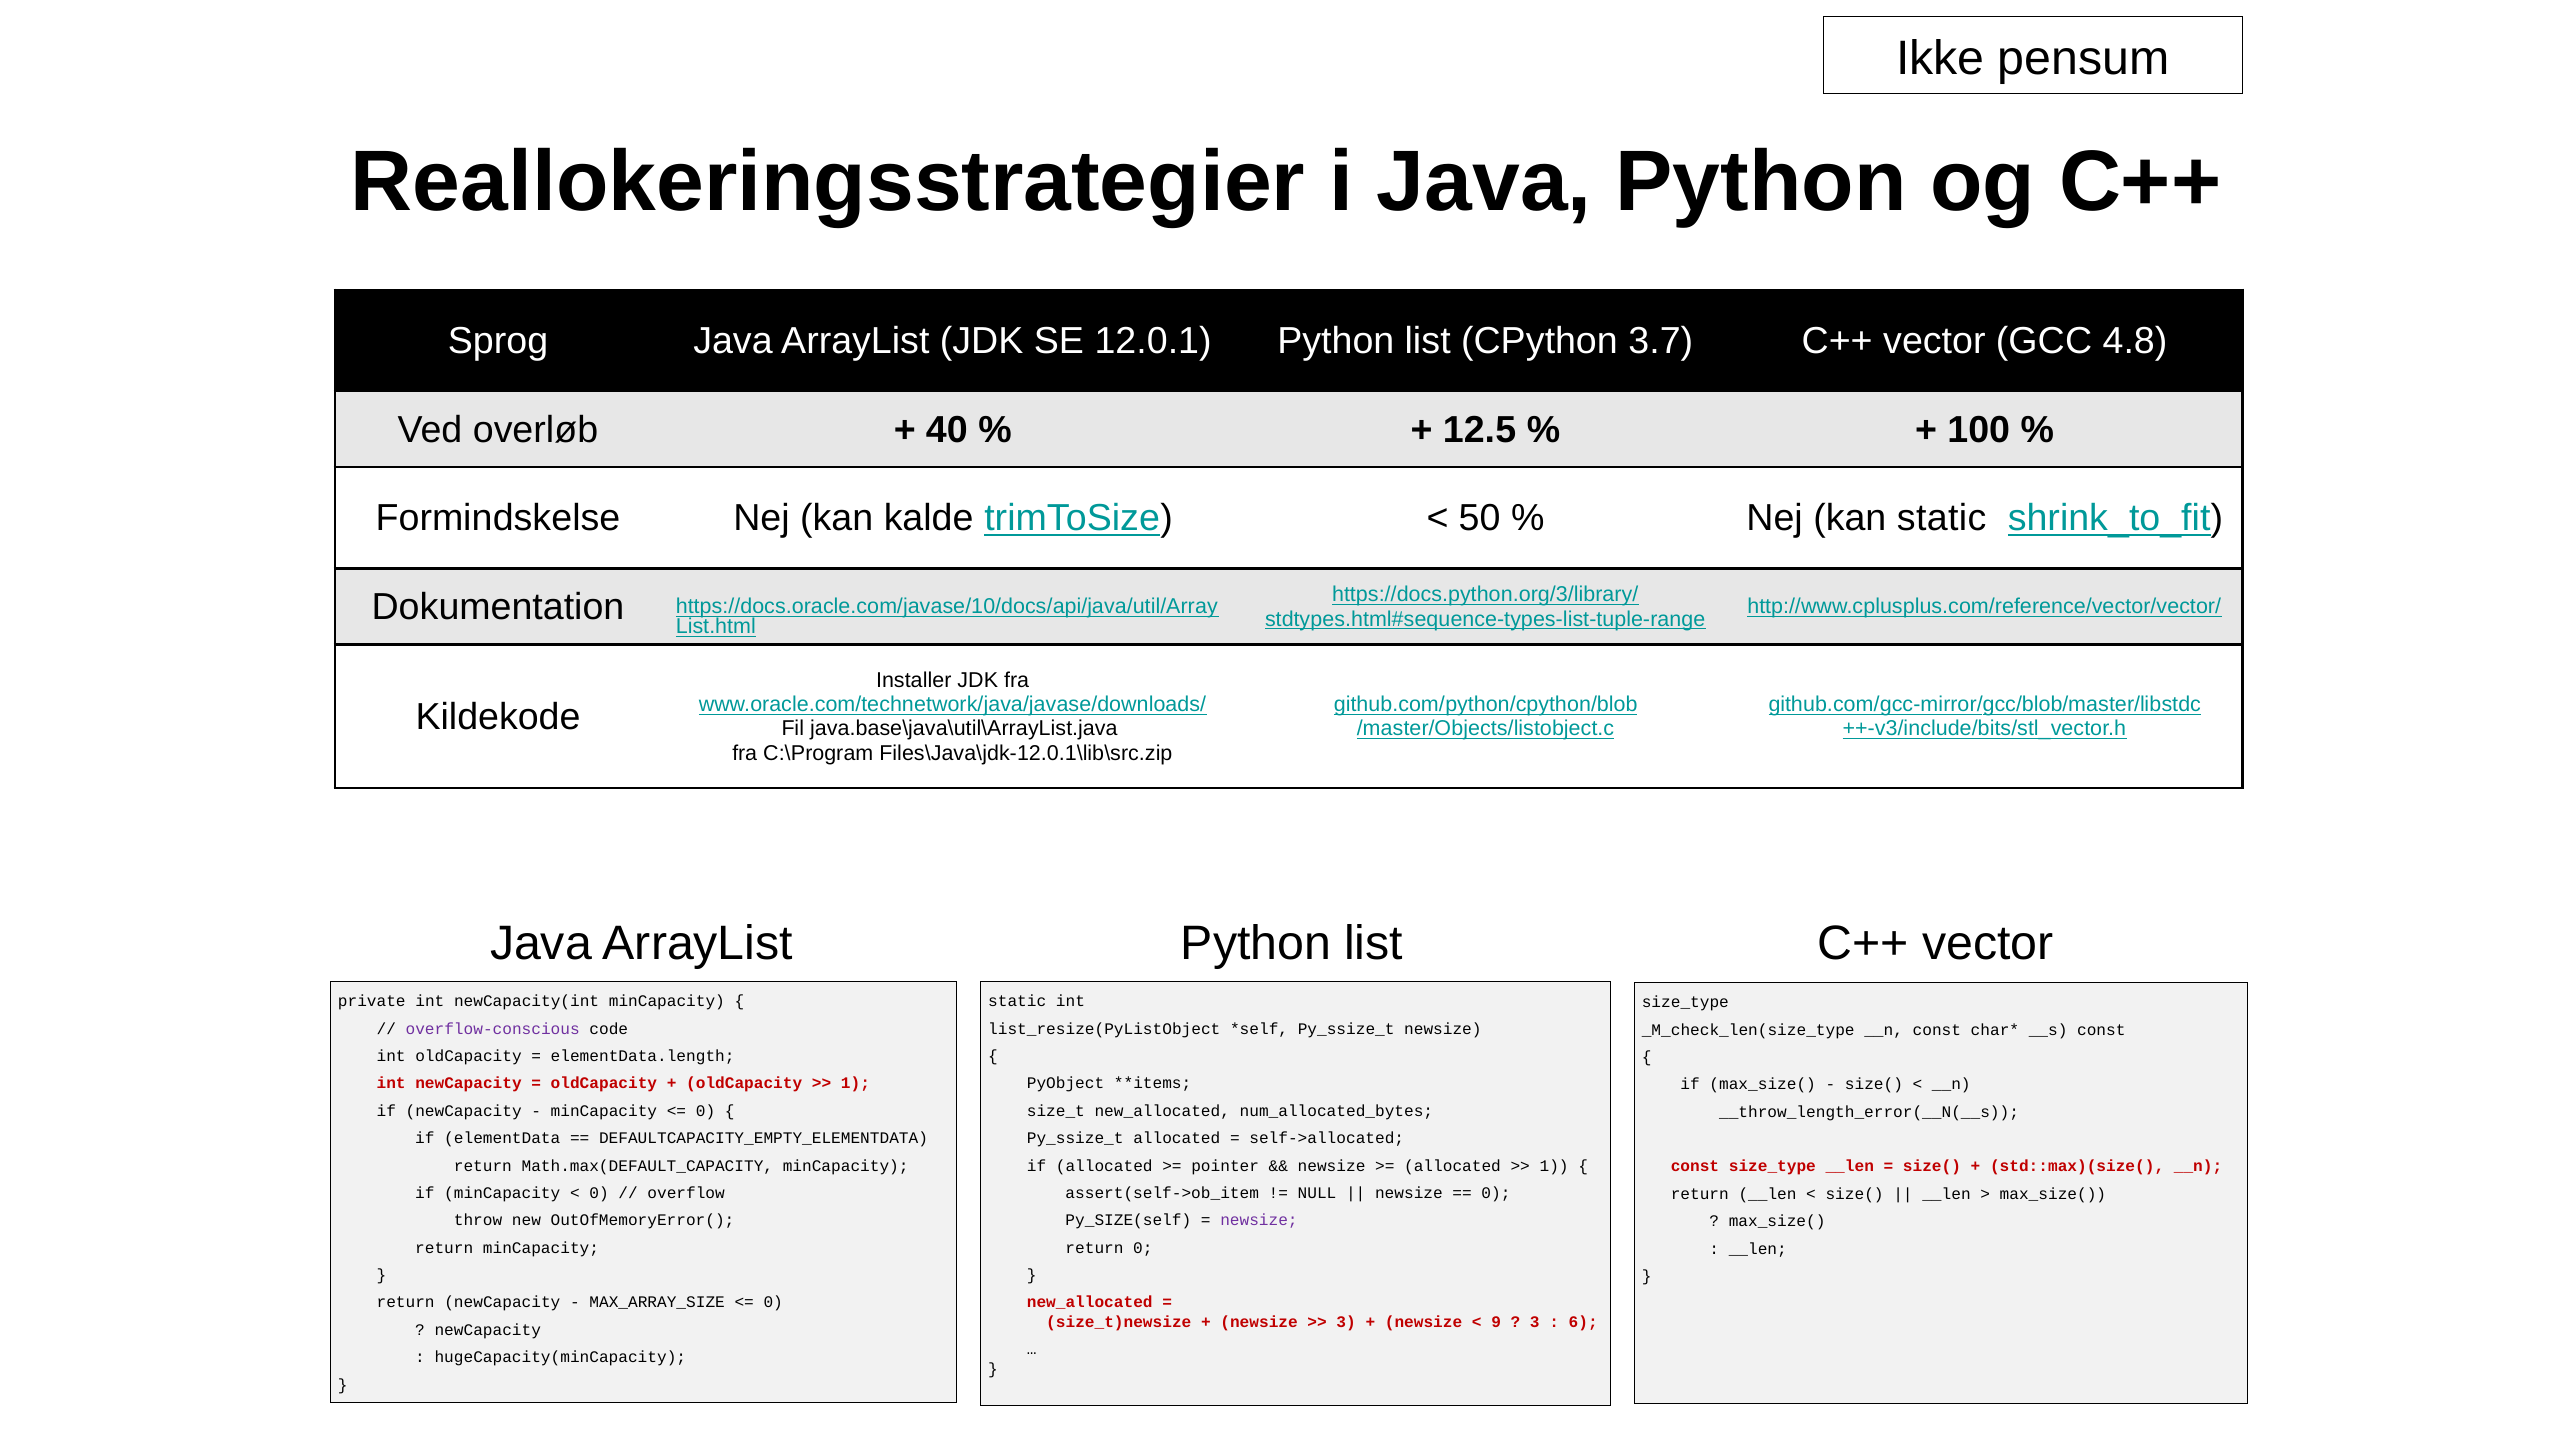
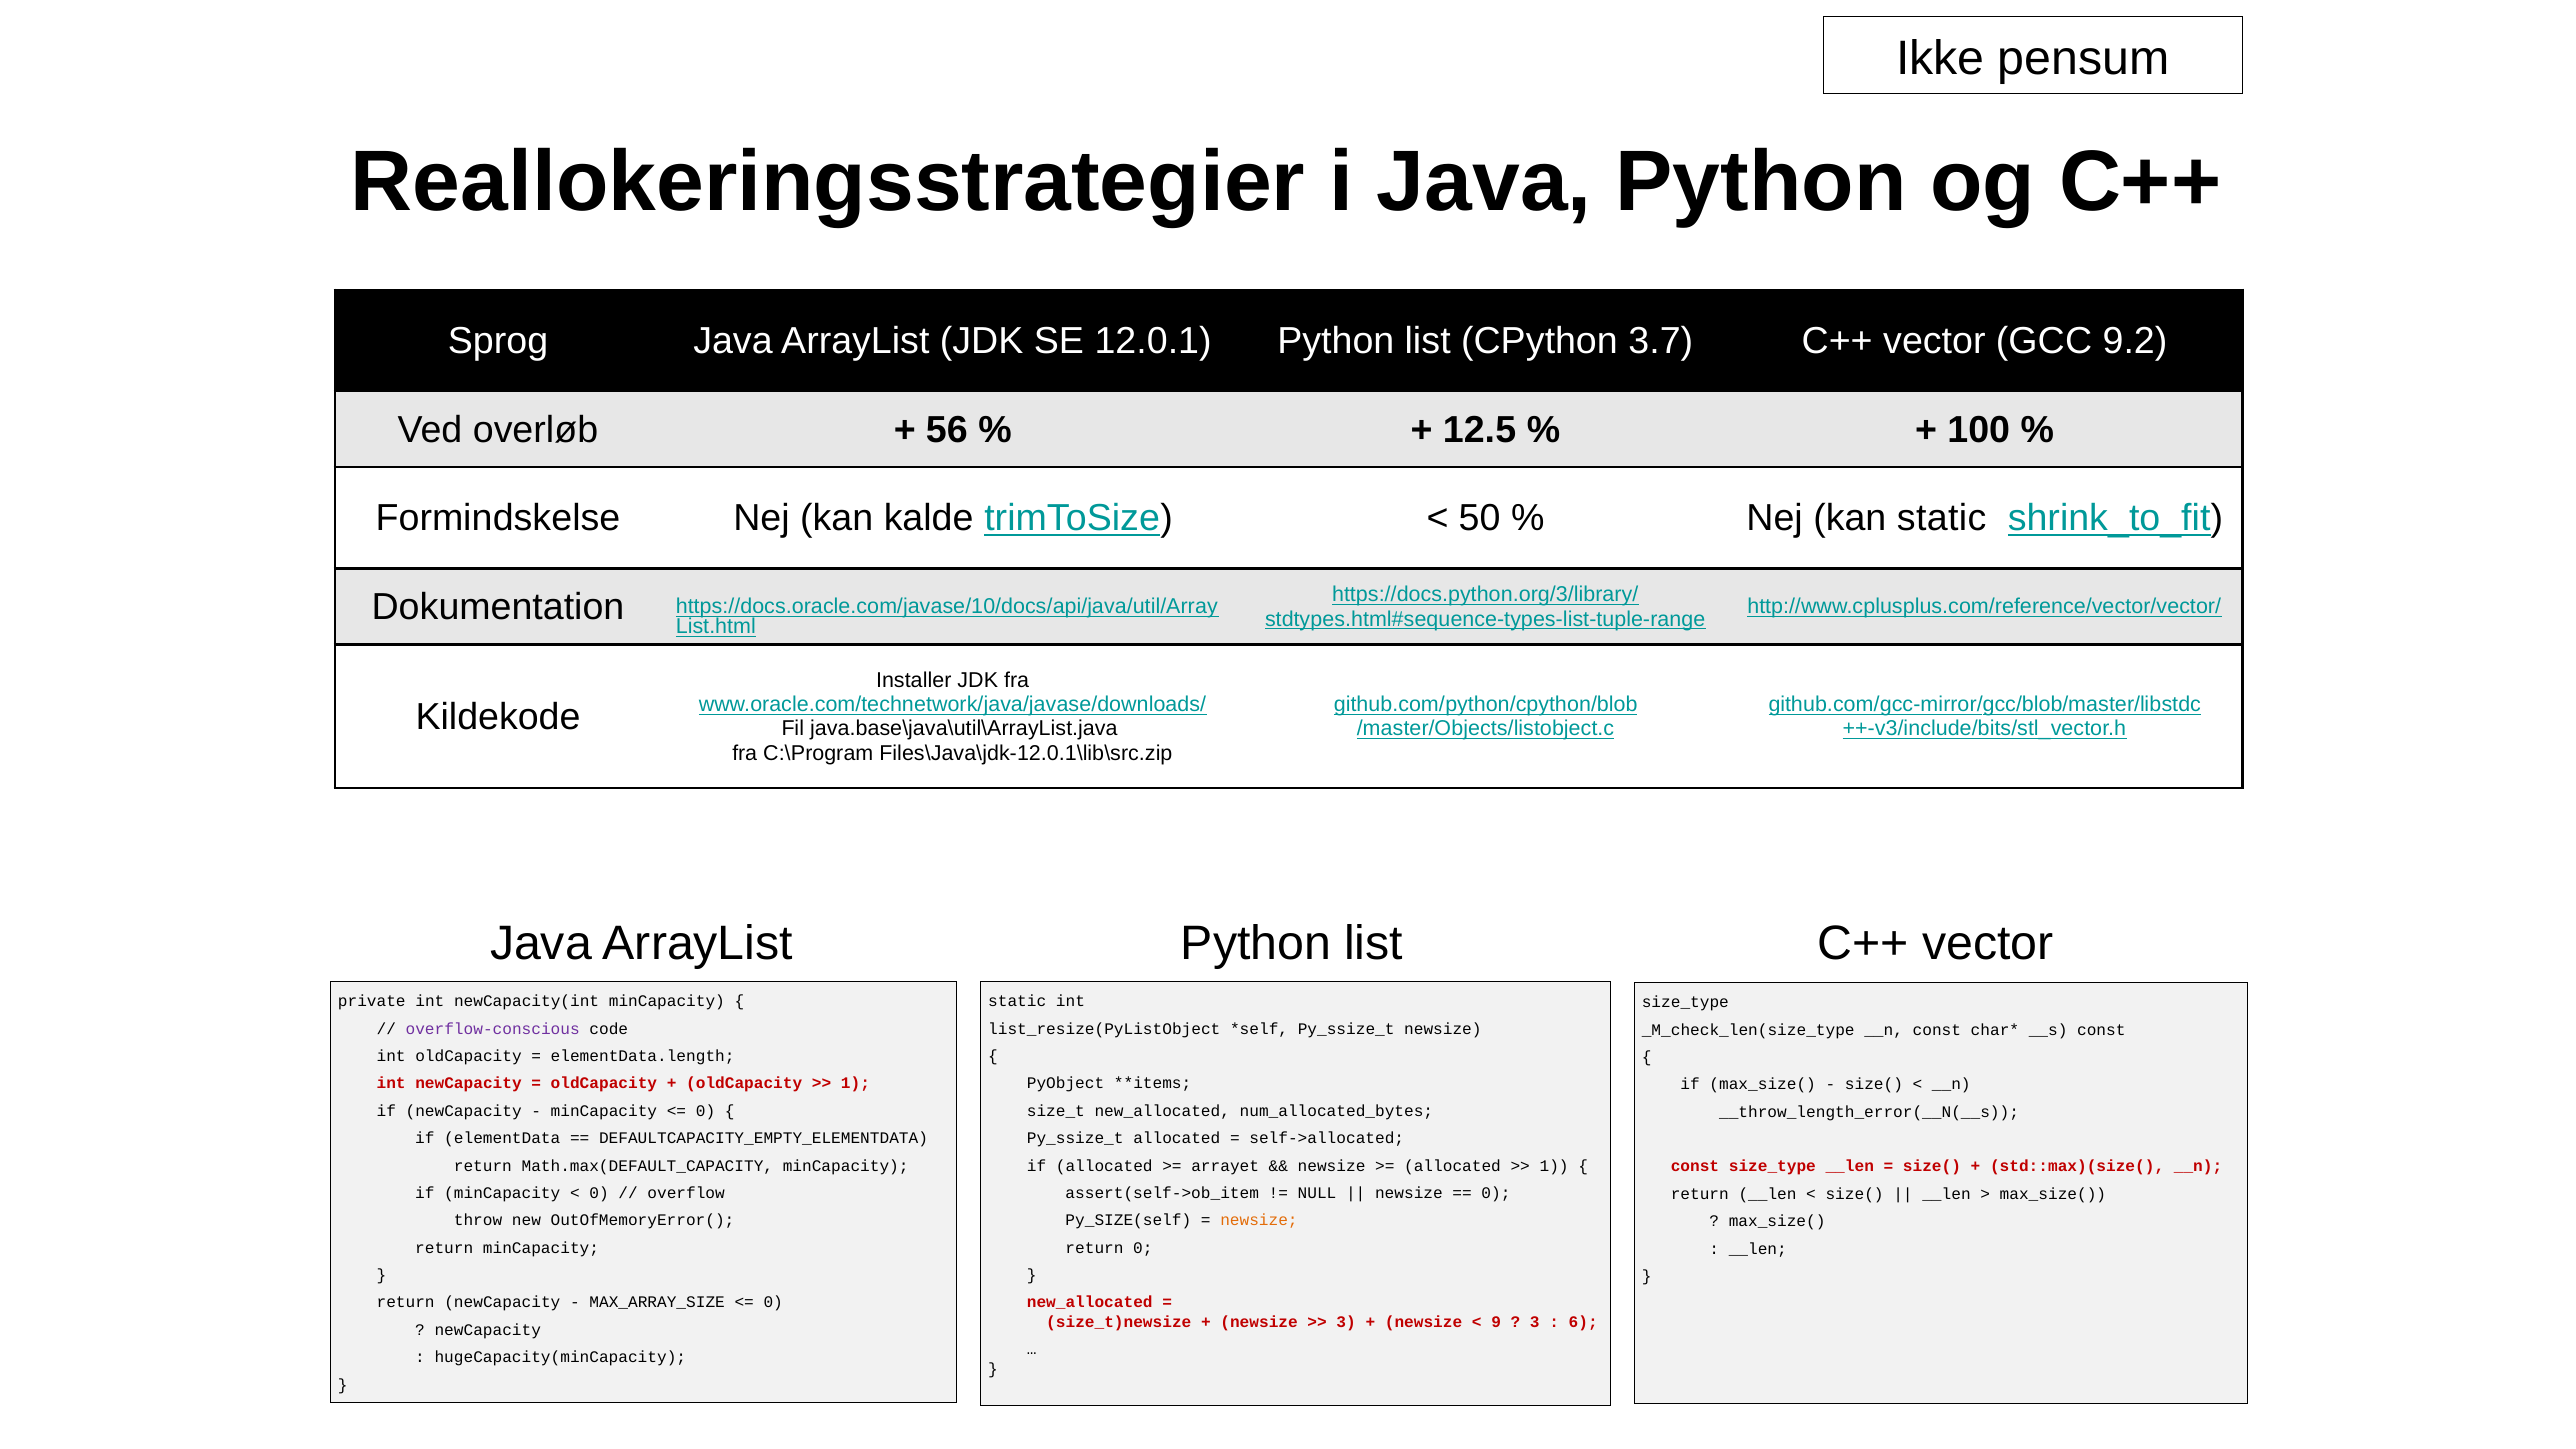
4.8: 4.8 -> 9.2
40: 40 -> 56
pointer: pointer -> arrayet
newsize at (1259, 1220) colour: purple -> orange
